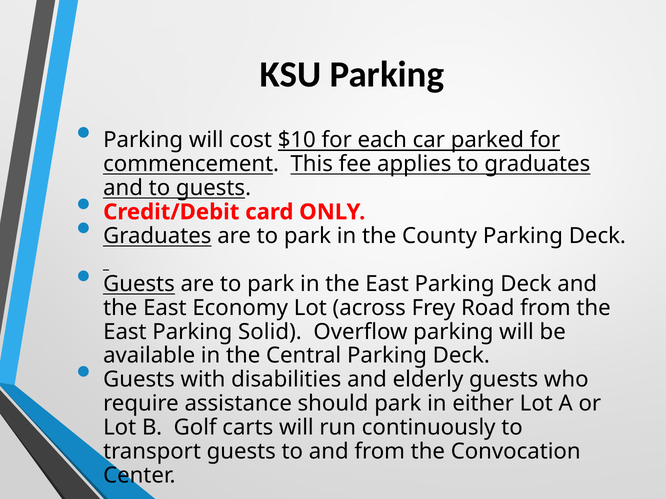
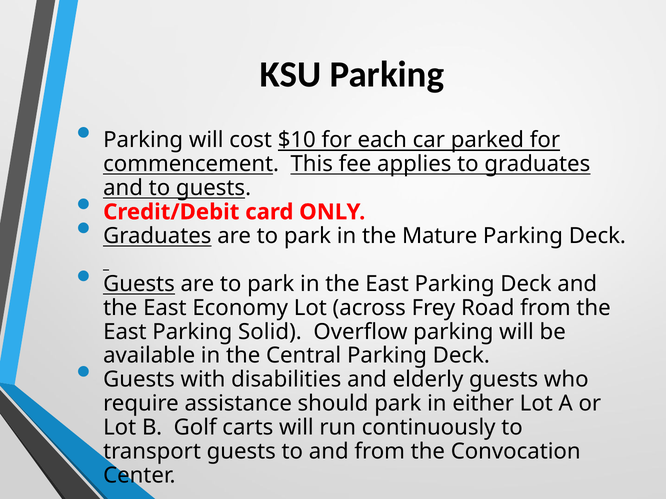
County: County -> Mature
